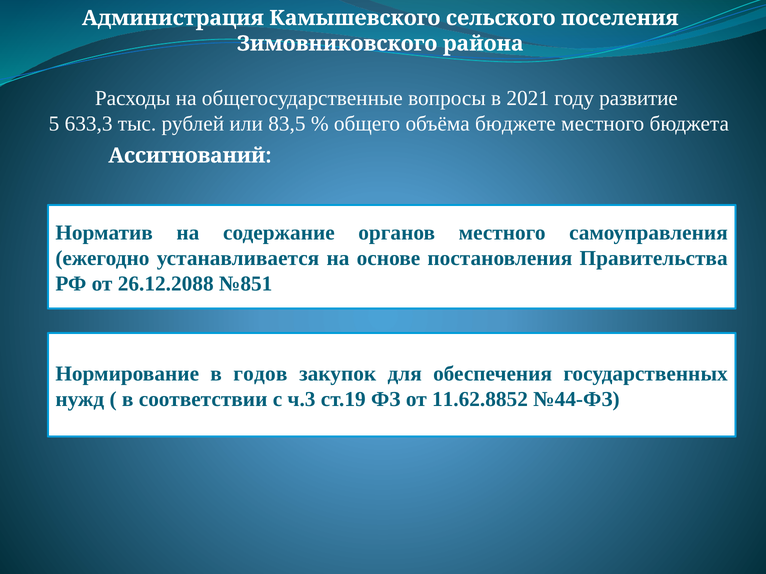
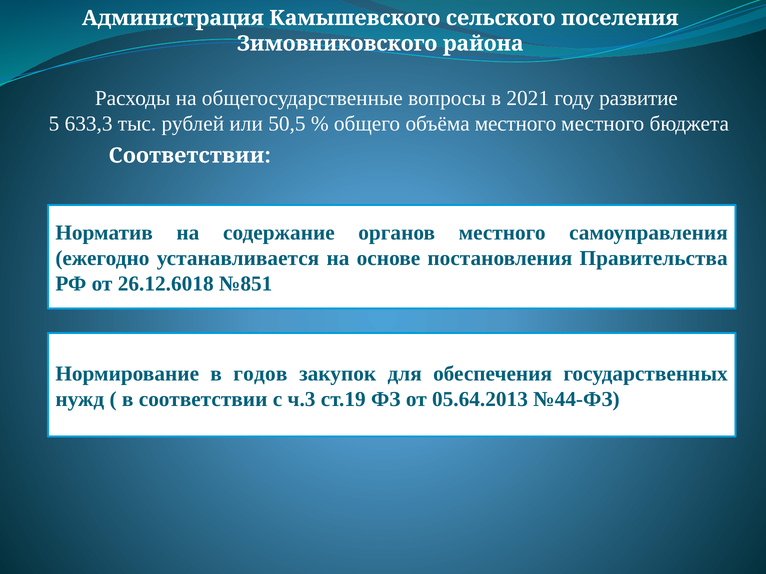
83,5: 83,5 -> 50,5
объёма бюджете: бюджете -> местного
Ассигнований at (190, 156): Ассигнований -> Соответствии
26.12.2088: 26.12.2088 -> 26.12.6018
11.62.8852: 11.62.8852 -> 05.64.2013
